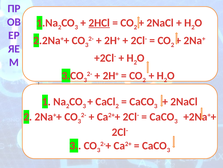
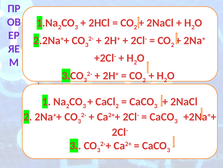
2HCl underline: present -> none
